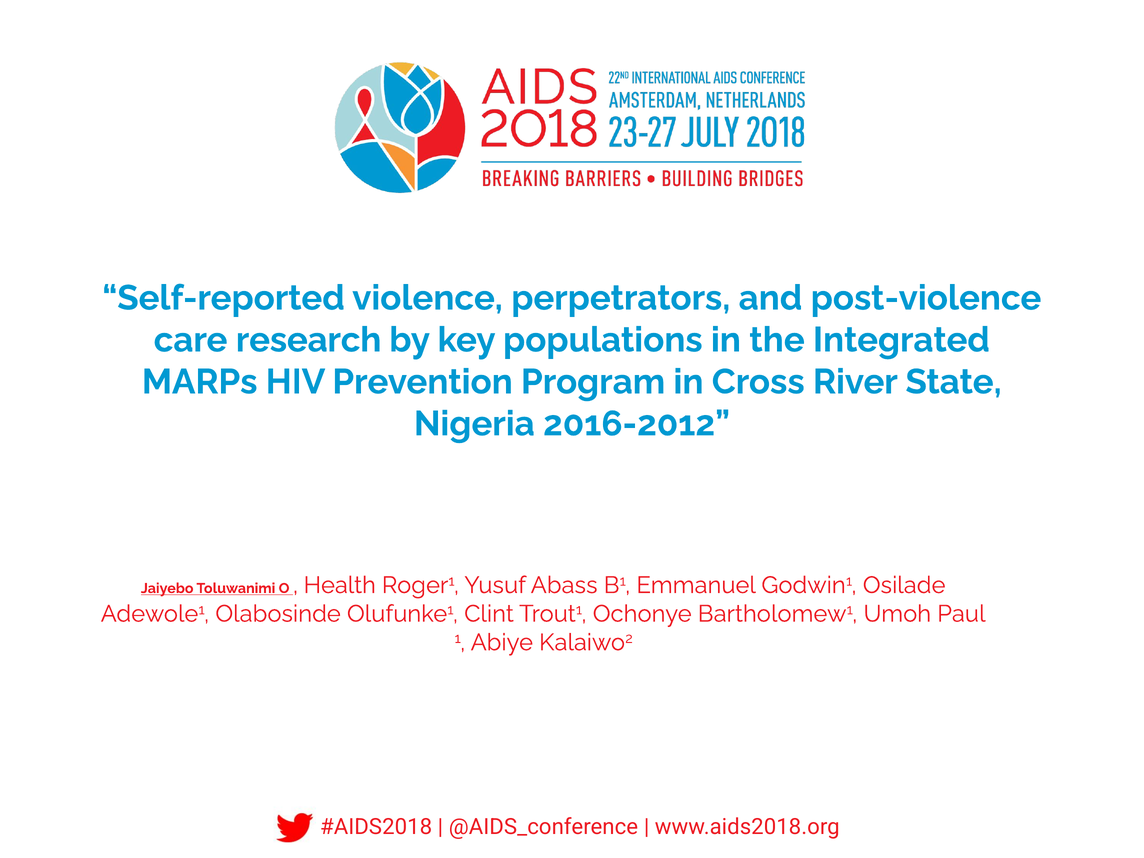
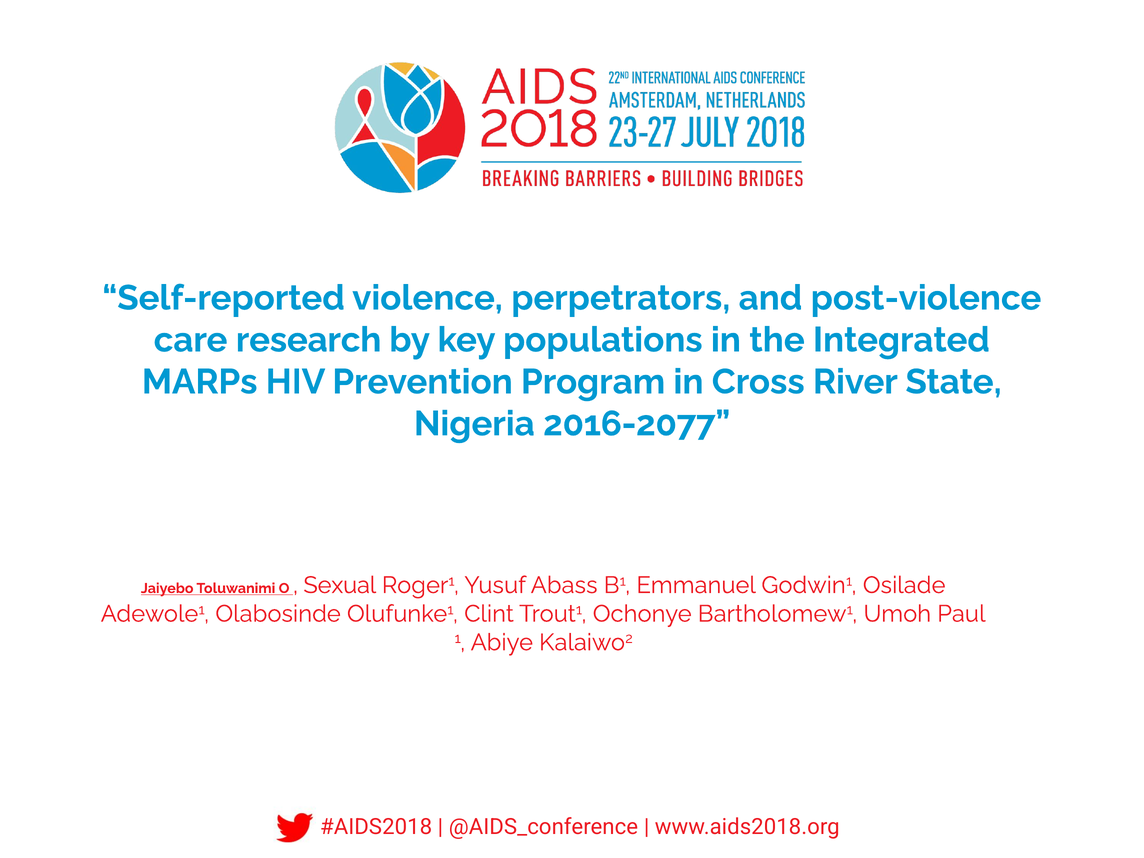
2016-2012: 2016-2012 -> 2016-2077
Health: Health -> Sexual
